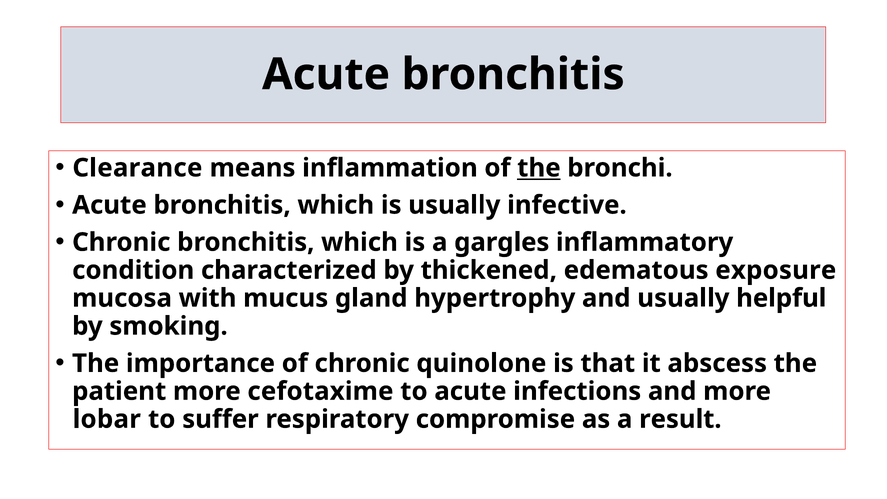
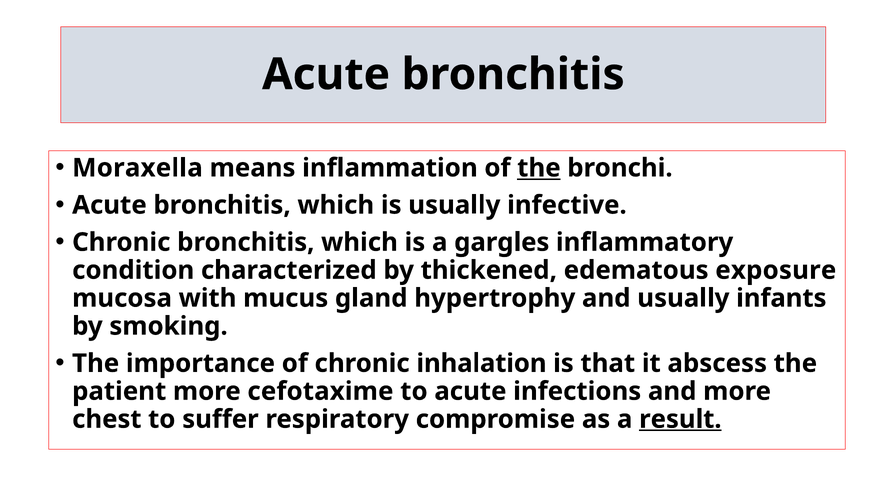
Clearance: Clearance -> Moraxella
helpful: helpful -> infants
quinolone: quinolone -> inhalation
lobar: lobar -> chest
result underline: none -> present
